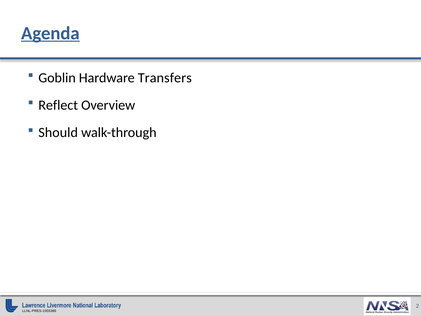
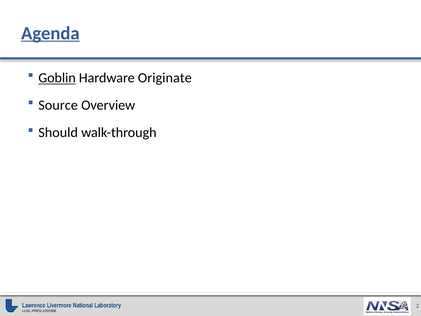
Goblin underline: none -> present
Transfers: Transfers -> Originate
Reflect: Reflect -> Source
